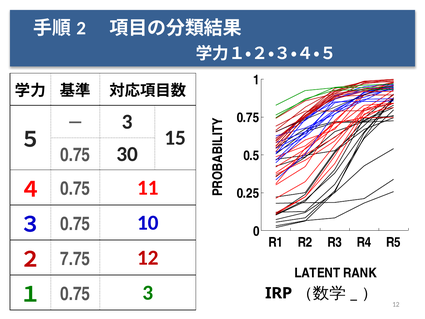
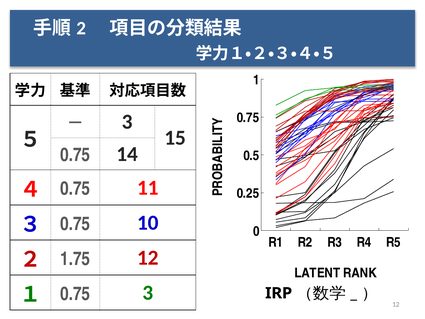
30: 30 -> 14
7.75: 7.75 -> 1.75
